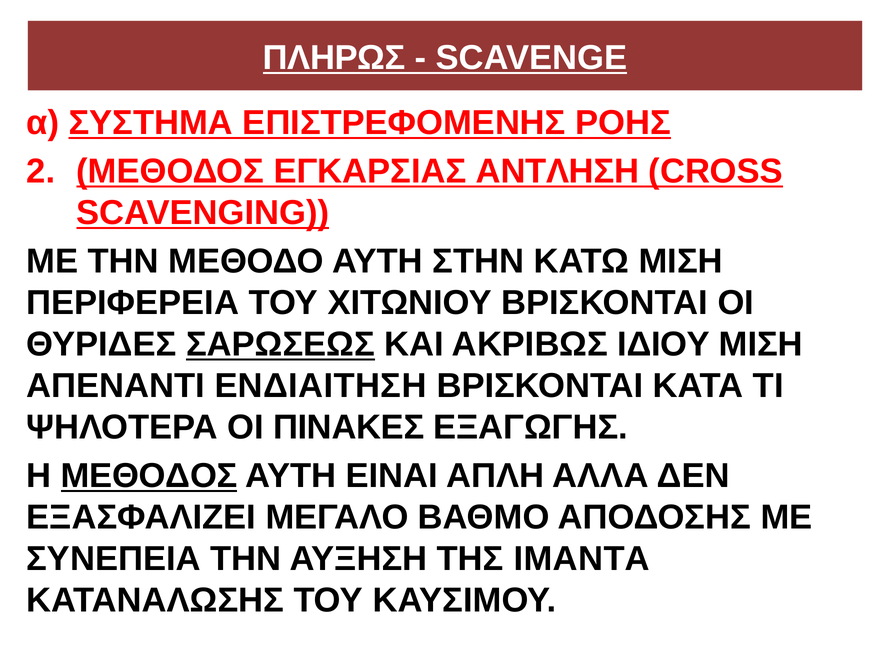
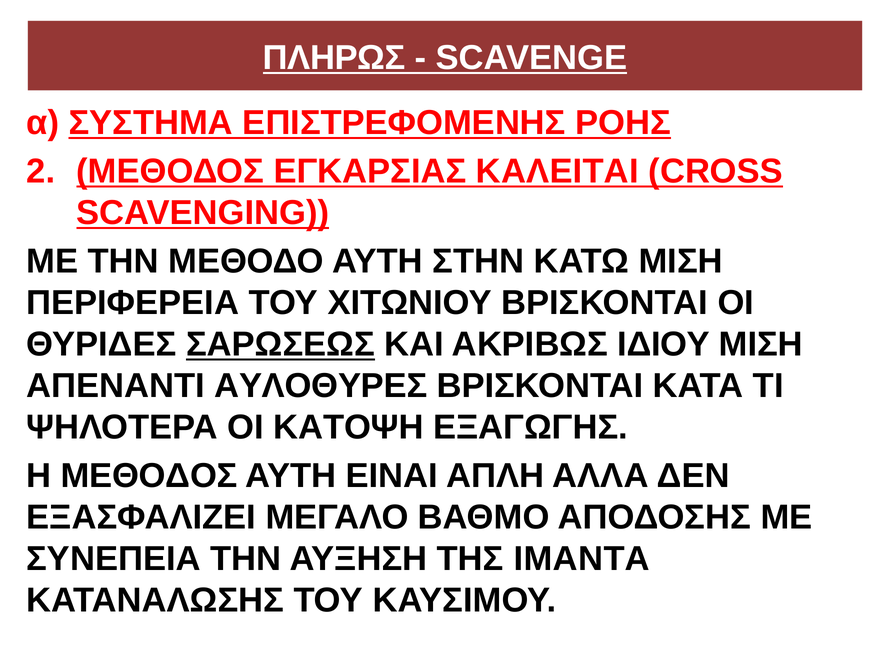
ΑΝΤΛΗΣΗ: ΑΝΤΛΗΣΗ -> ΚΑΛΕΙΤΑΙ
ΕΝΔΙΑΙΤΗΣΗ: ΕΝΔΙΑΙΤΗΣΗ -> ΑΥΛΟΘΥΡΕΣ
ΠΙΝΑΚΕΣ: ΠΙΝΑΚΕΣ -> ΚΑΤΟΨΗ
ΜΕΘΟΔΟΣ at (149, 476) underline: present -> none
